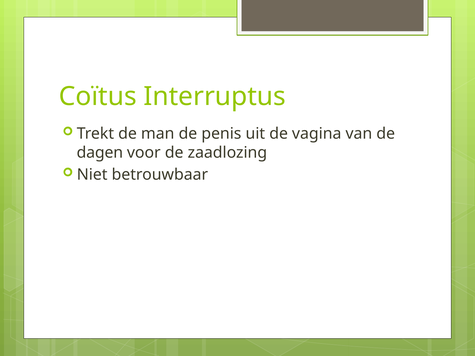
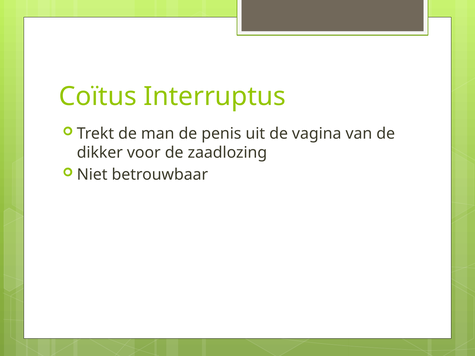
dagen: dagen -> dikker
